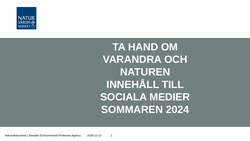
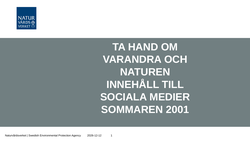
2024: 2024 -> 2001
